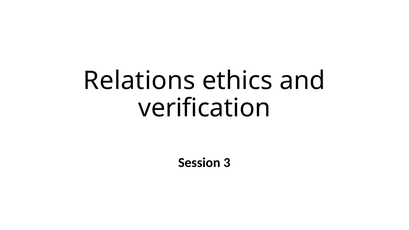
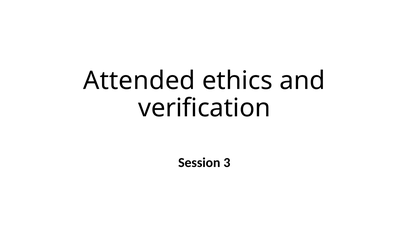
Relations: Relations -> Attended
